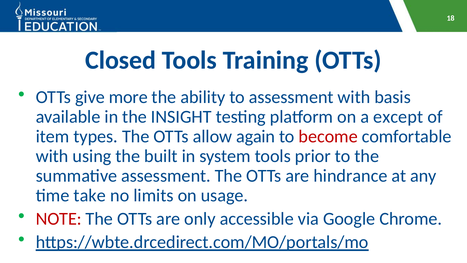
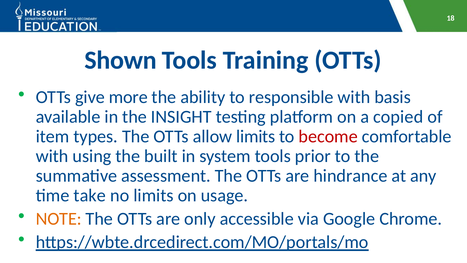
Closed: Closed -> Shown
to assessment: assessment -> responsible
except: except -> copied
allow again: again -> limits
NOTE colour: red -> orange
